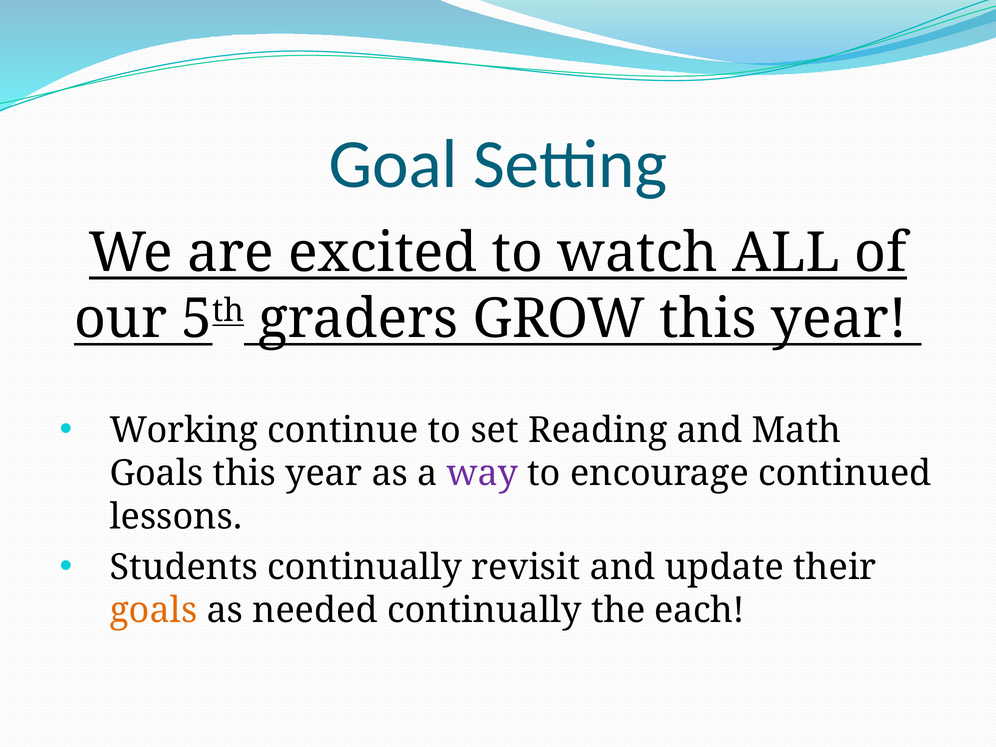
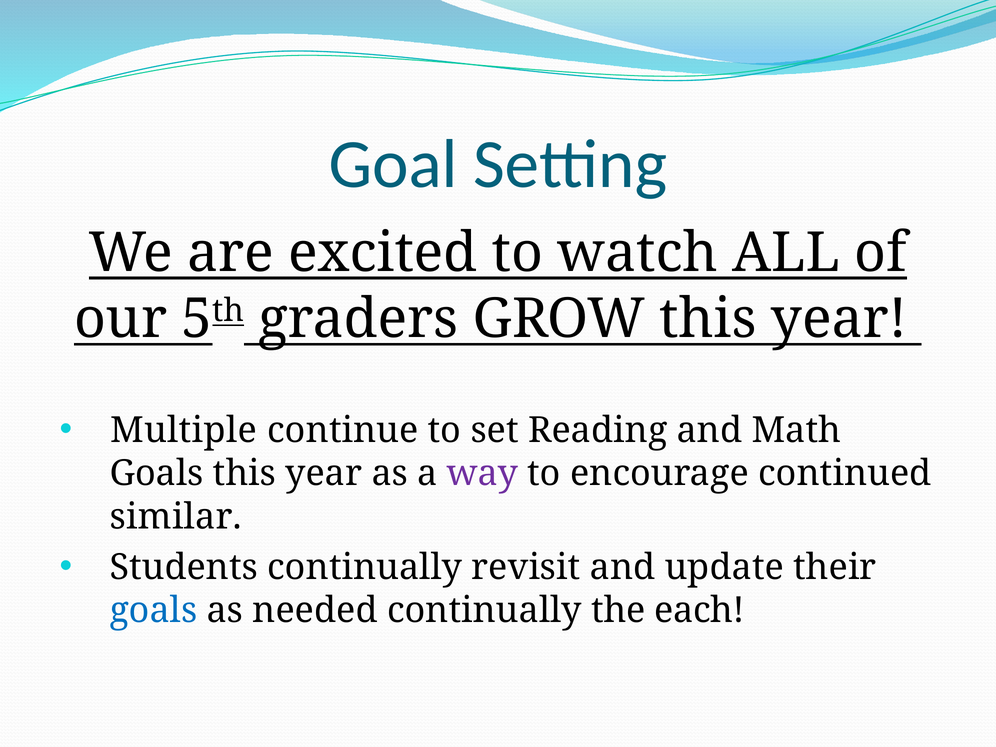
Working: Working -> Multiple
lessons: lessons -> similar
goals at (153, 610) colour: orange -> blue
